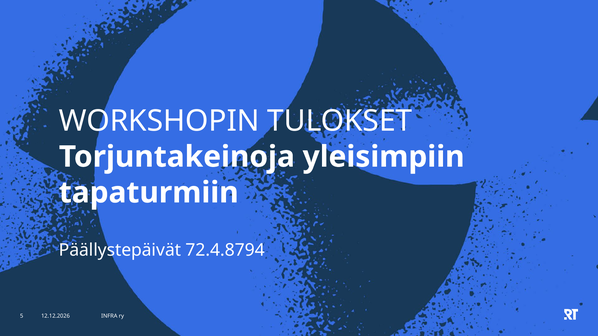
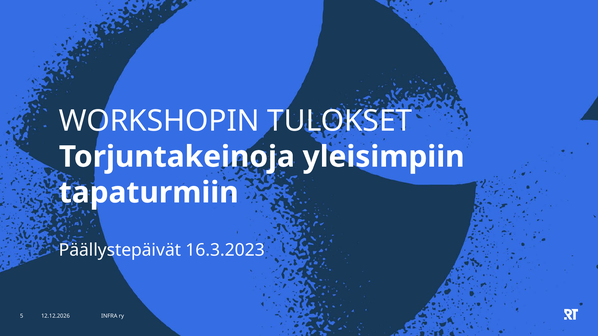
72.4.8794: 72.4.8794 -> 16.3.2023
